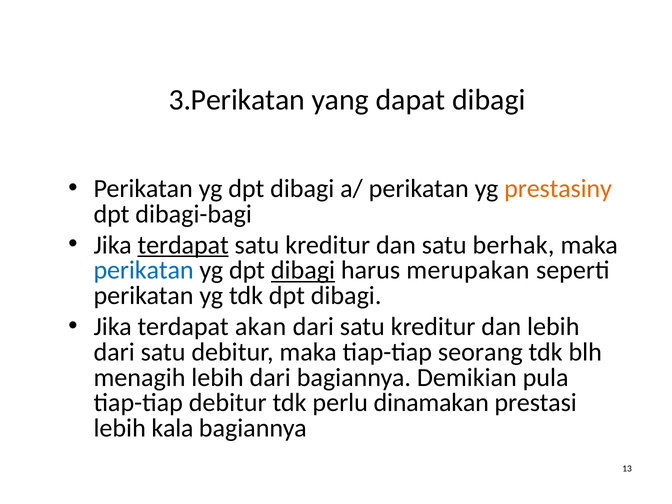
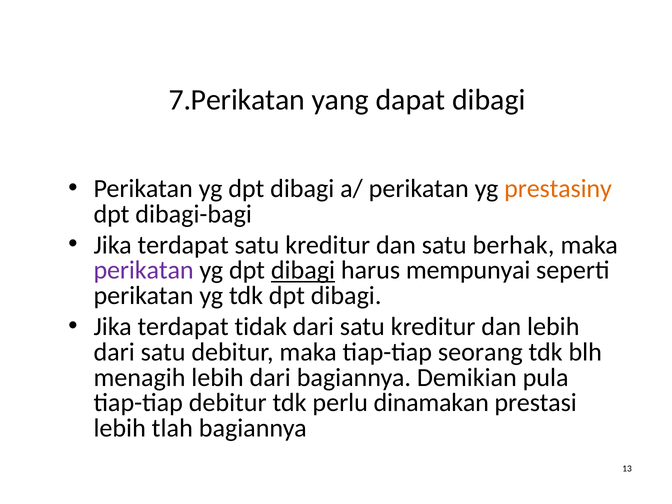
3.Perikatan: 3.Perikatan -> 7.Perikatan
terdapat at (183, 245) underline: present -> none
perikatan at (144, 270) colour: blue -> purple
merupakan: merupakan -> mempunyai
akan: akan -> tidak
kala: kala -> tlah
